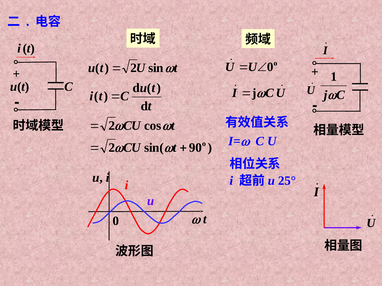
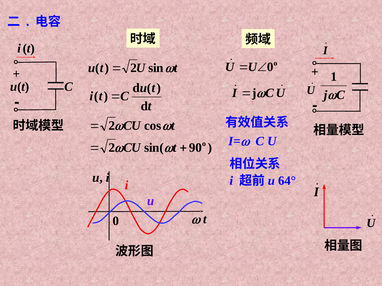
25°: 25° -> 64°
